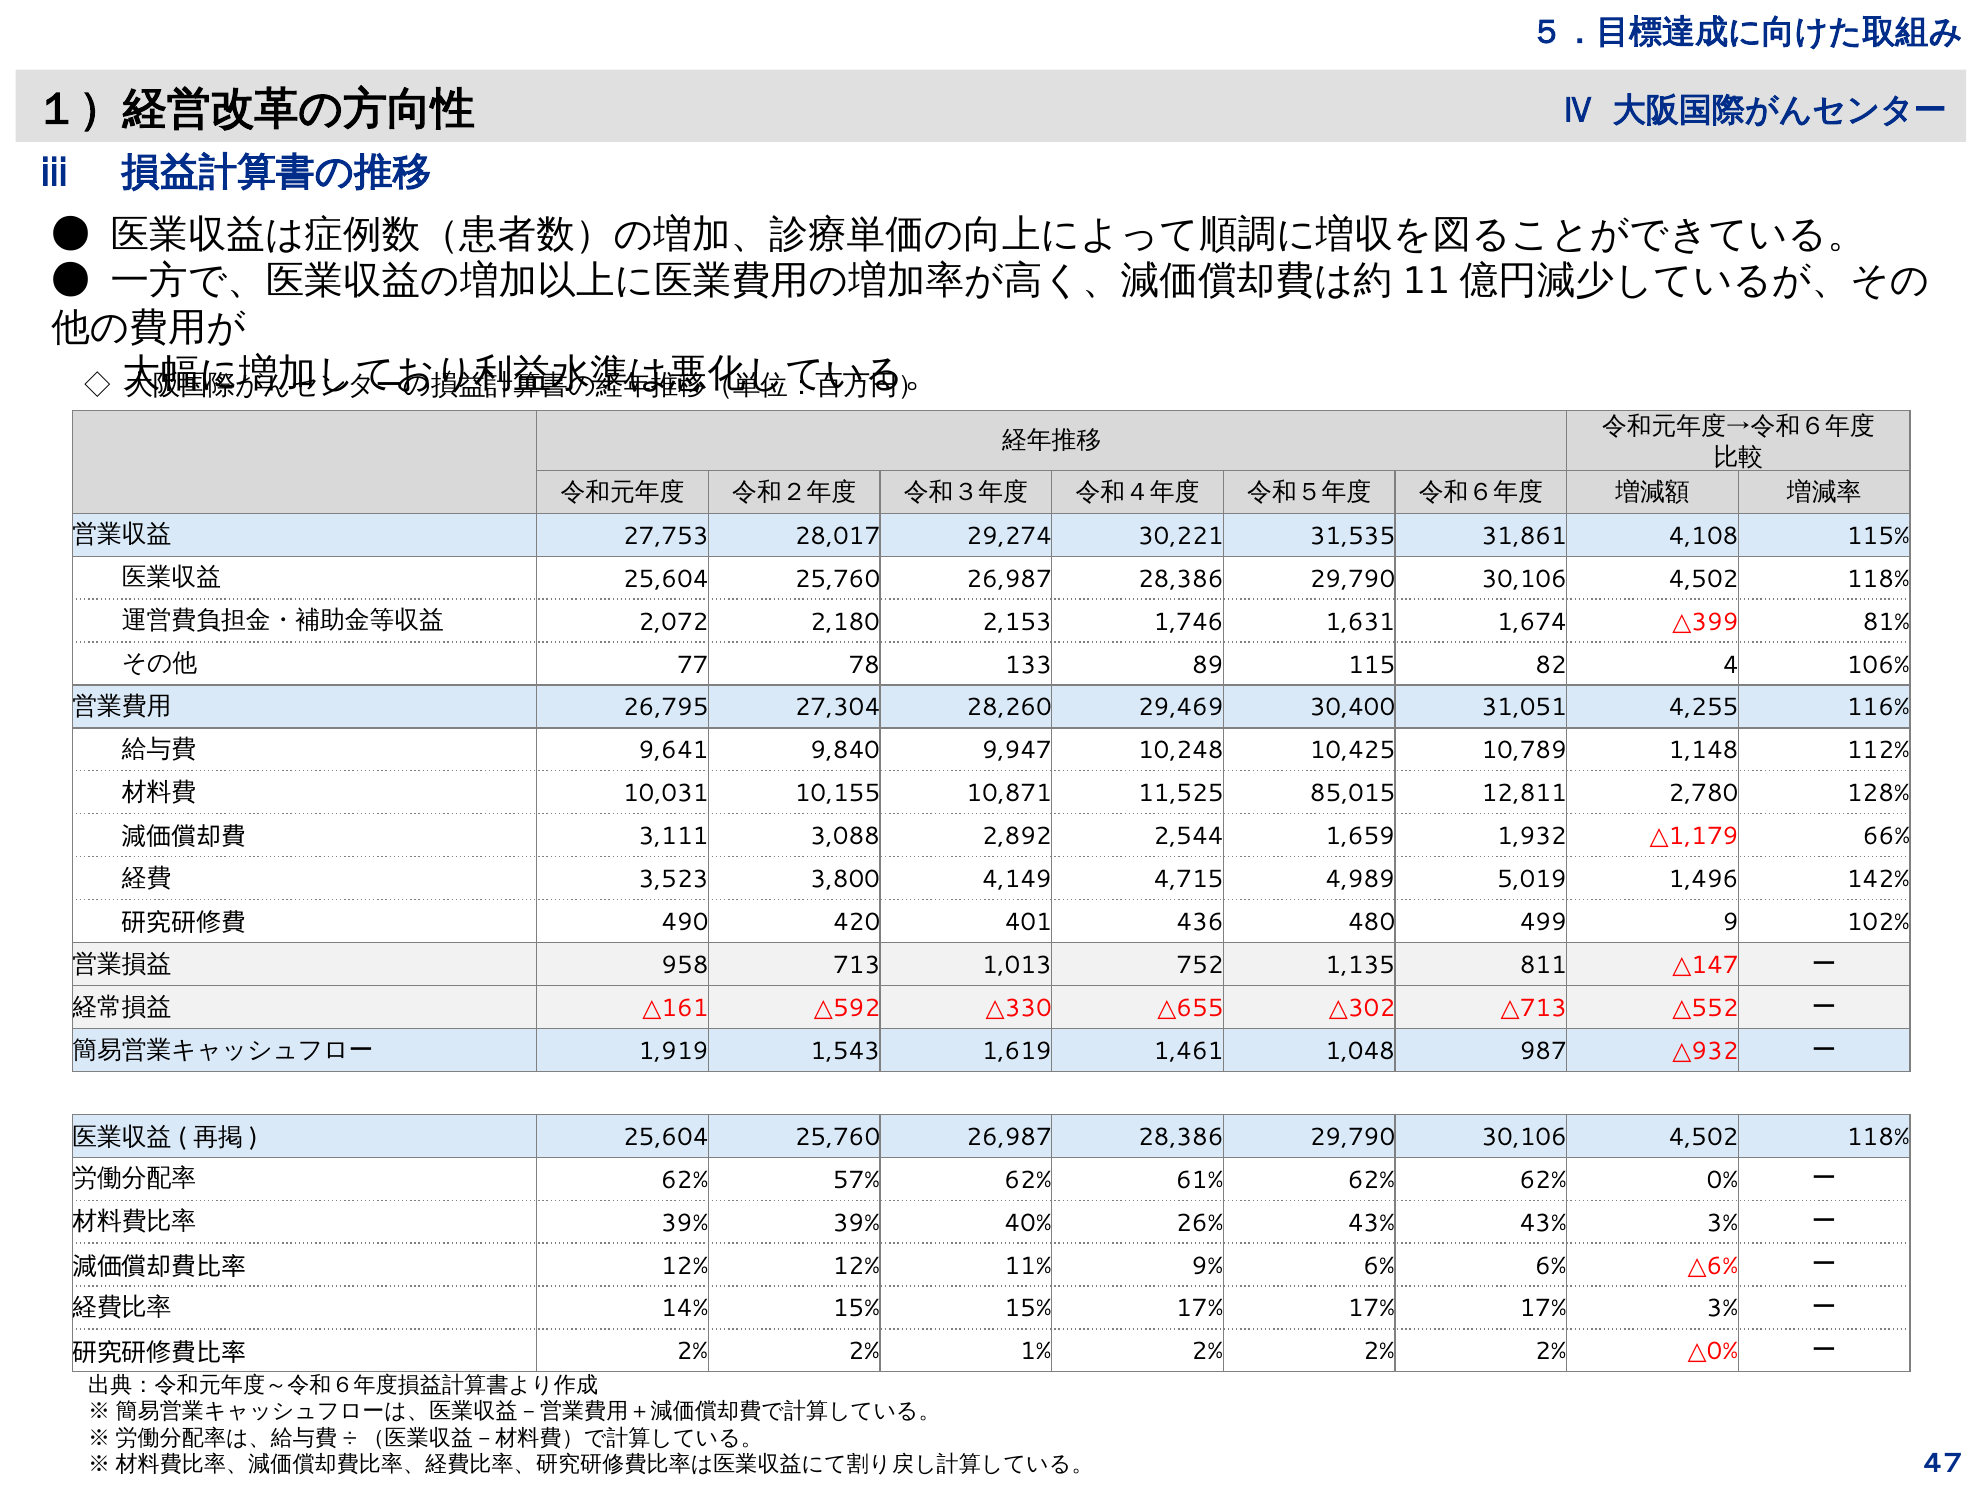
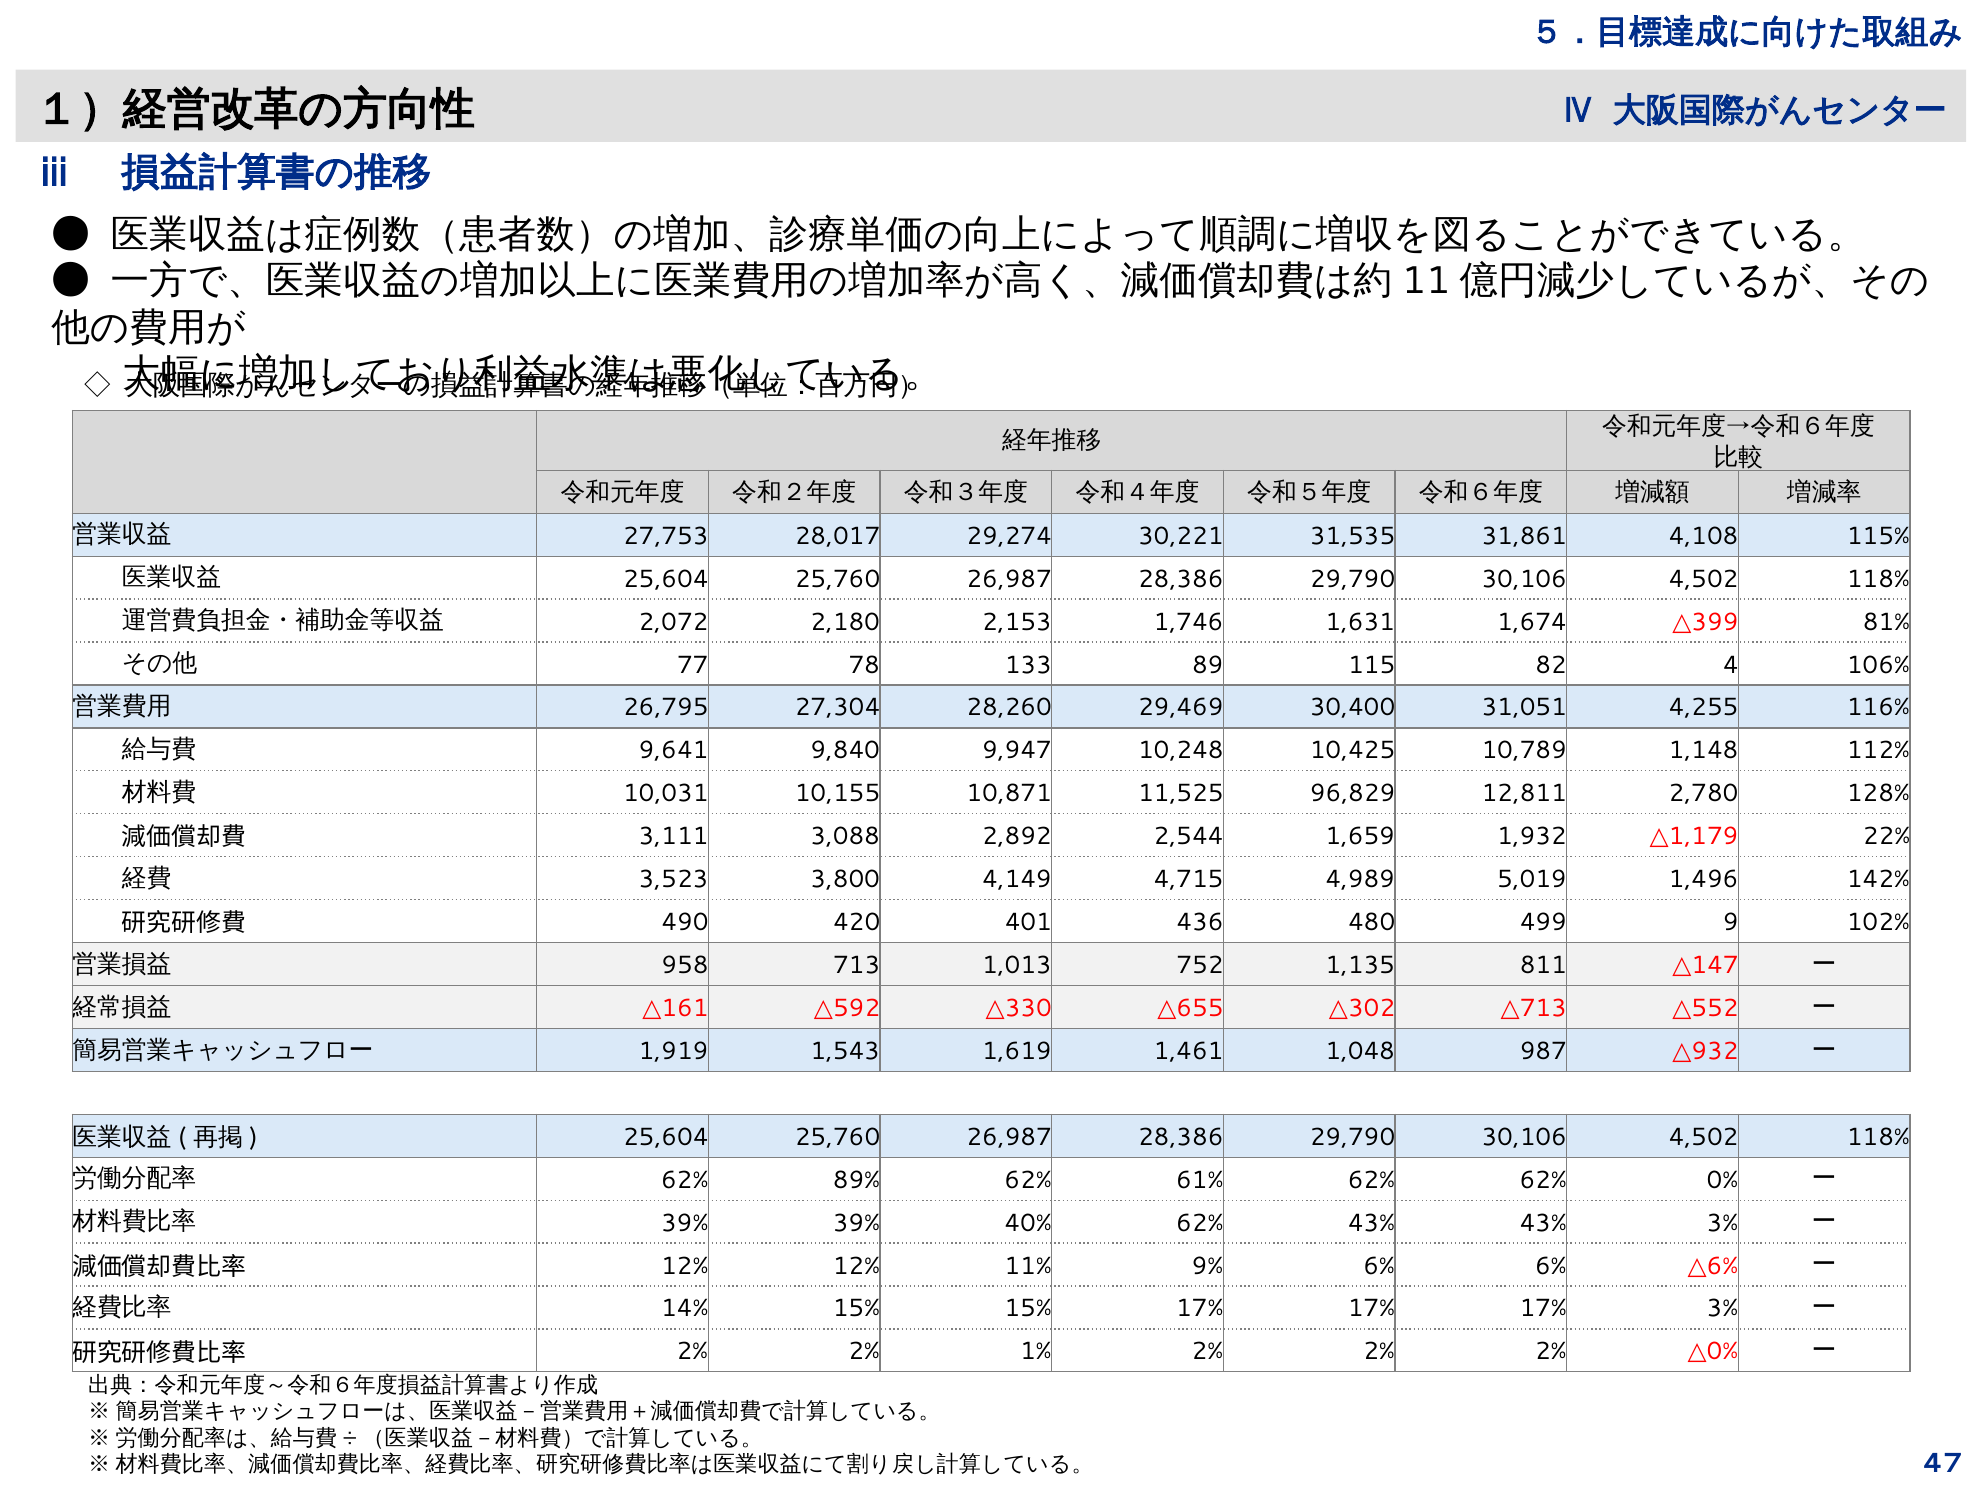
85,015: 85,015 -> 96,829
66%: 66% -> 22%
57%: 57% -> 89%
40% 26%: 26% -> 62%
